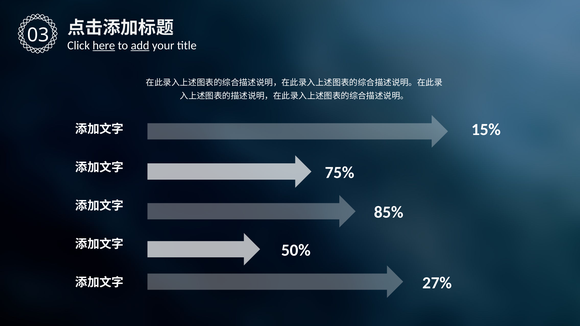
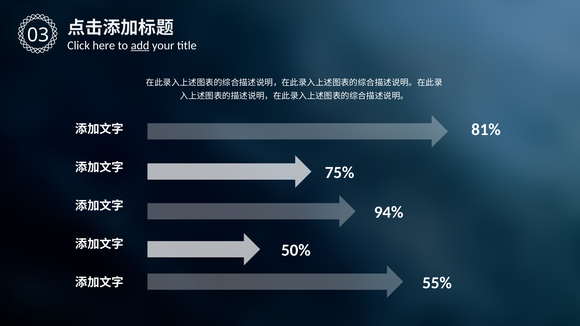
here underline: present -> none
15%: 15% -> 81%
85%: 85% -> 94%
27%: 27% -> 55%
